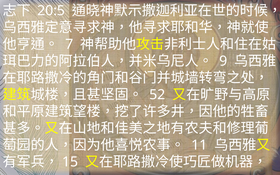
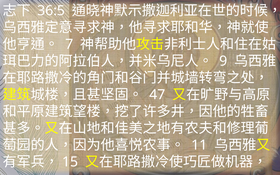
20:5: 20:5 -> 36:5
52: 52 -> 47
